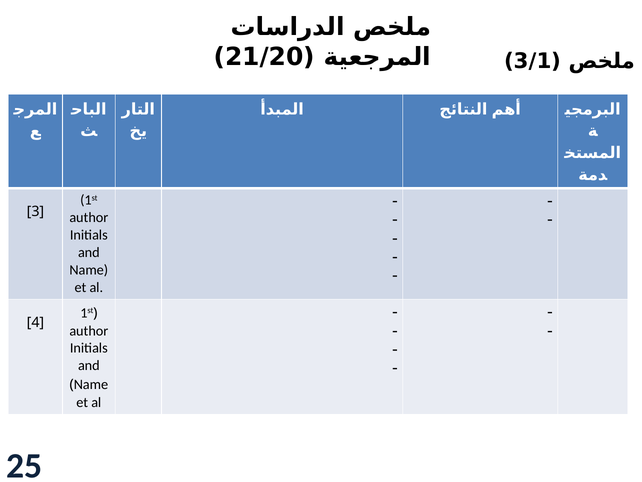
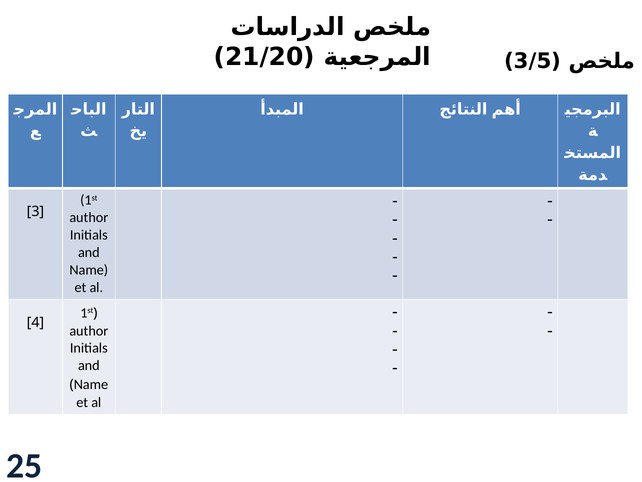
3/1: 3/1 -> 3/5
